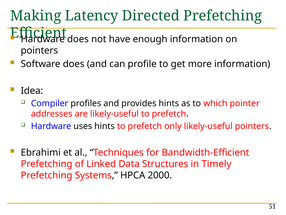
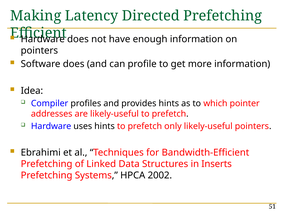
Timely: Timely -> Inserts
2000: 2000 -> 2002
